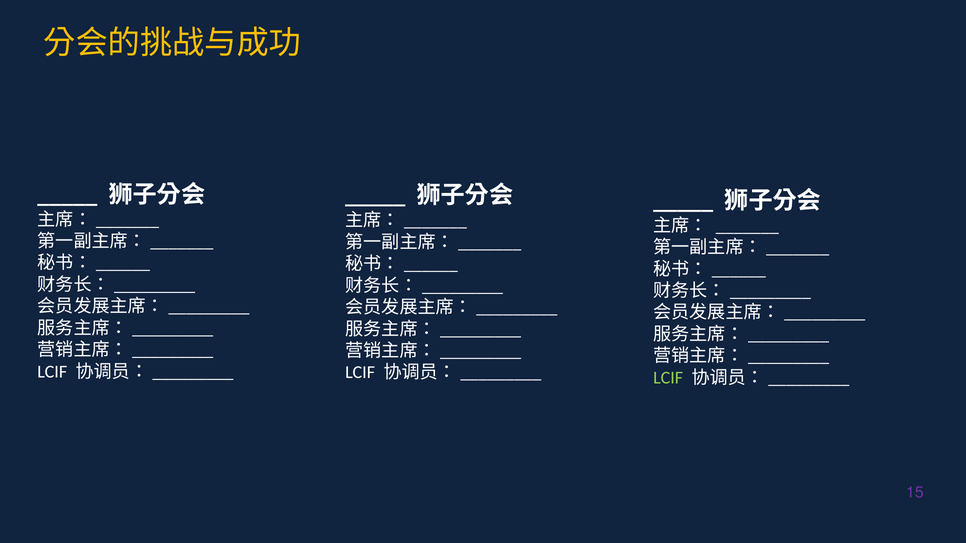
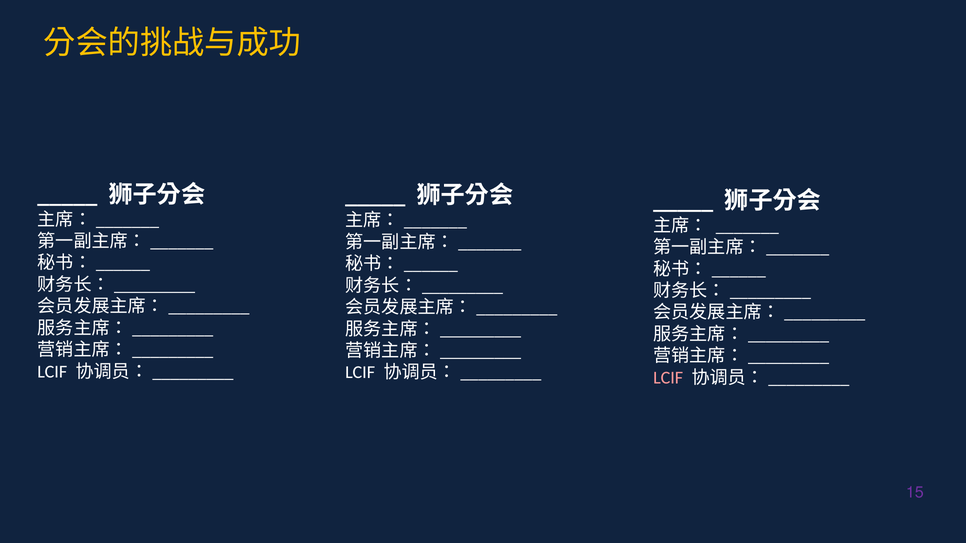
LCIF at (668, 378) colour: light green -> pink
